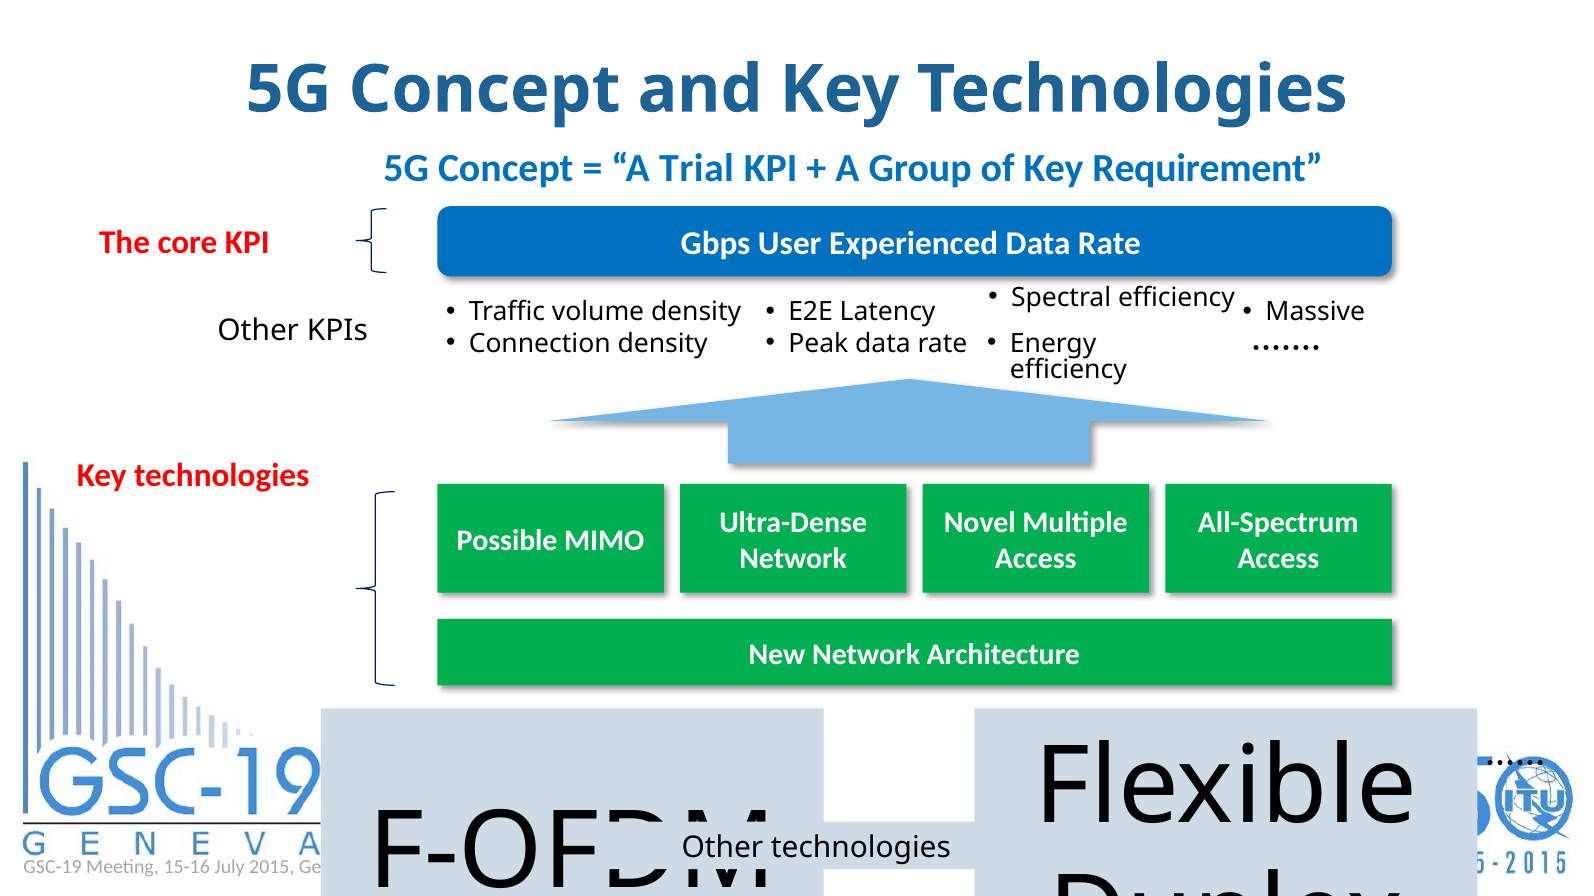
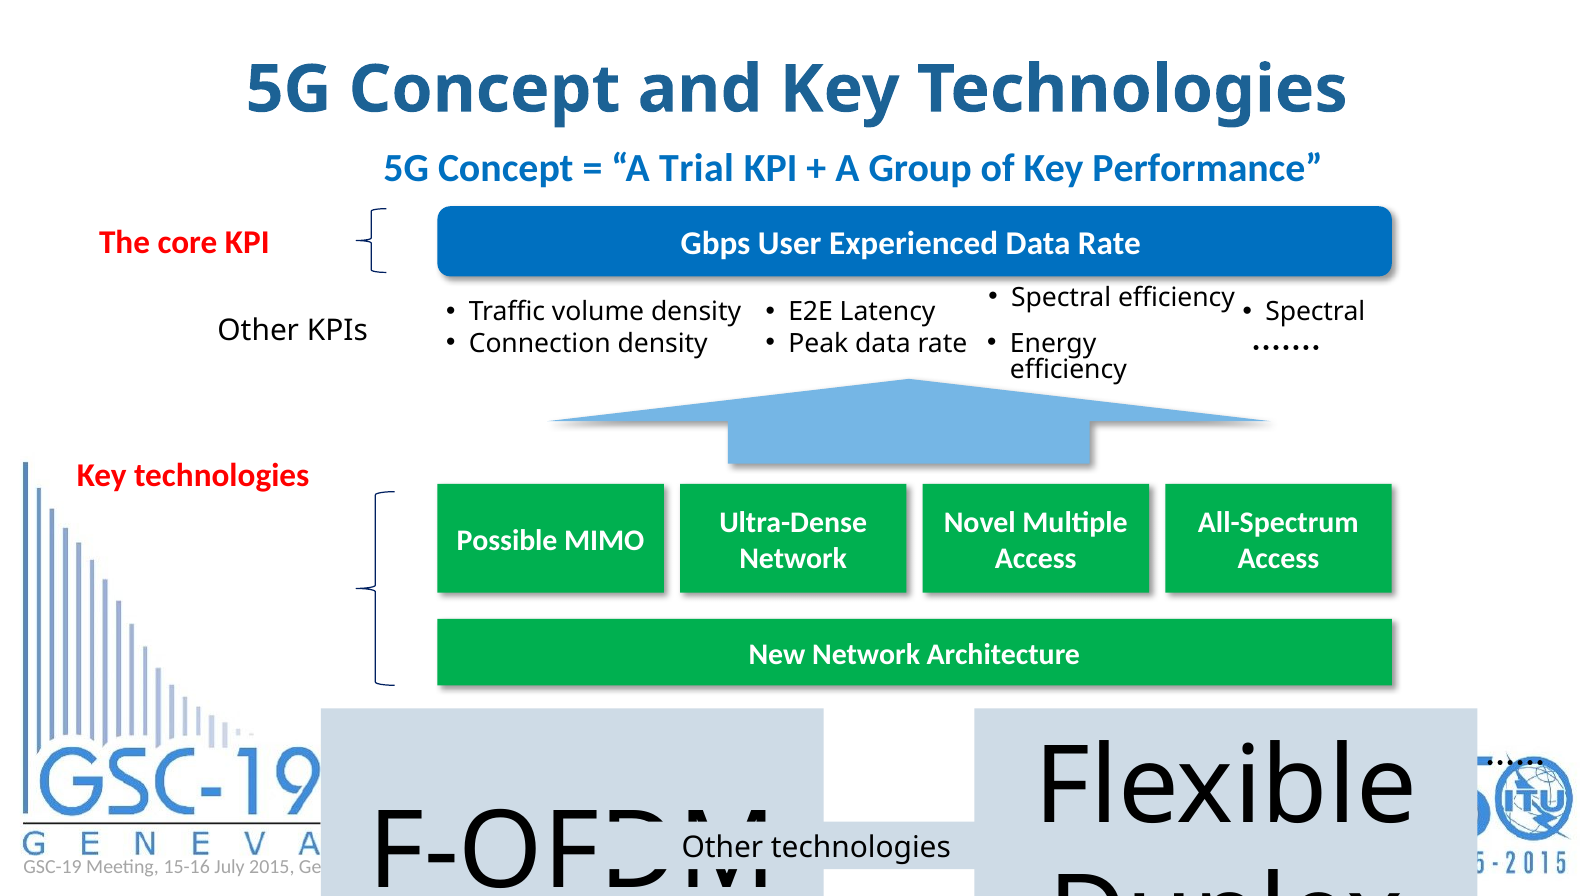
Requirement: Requirement -> Performance
Massive at (1315, 312): Massive -> Spectral
